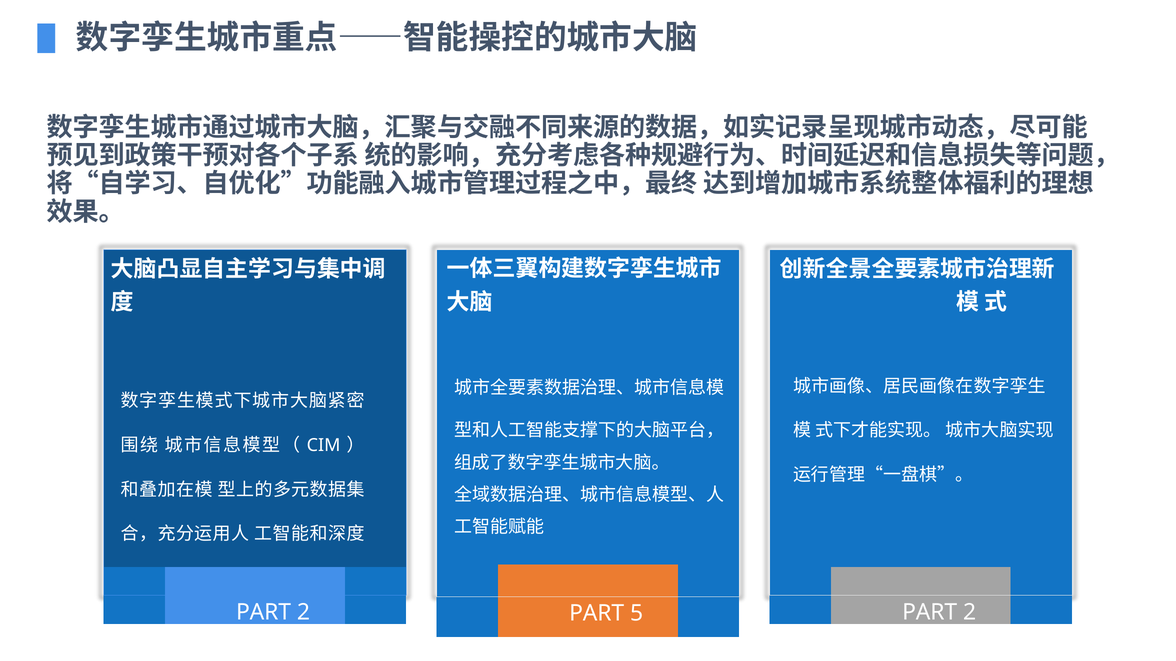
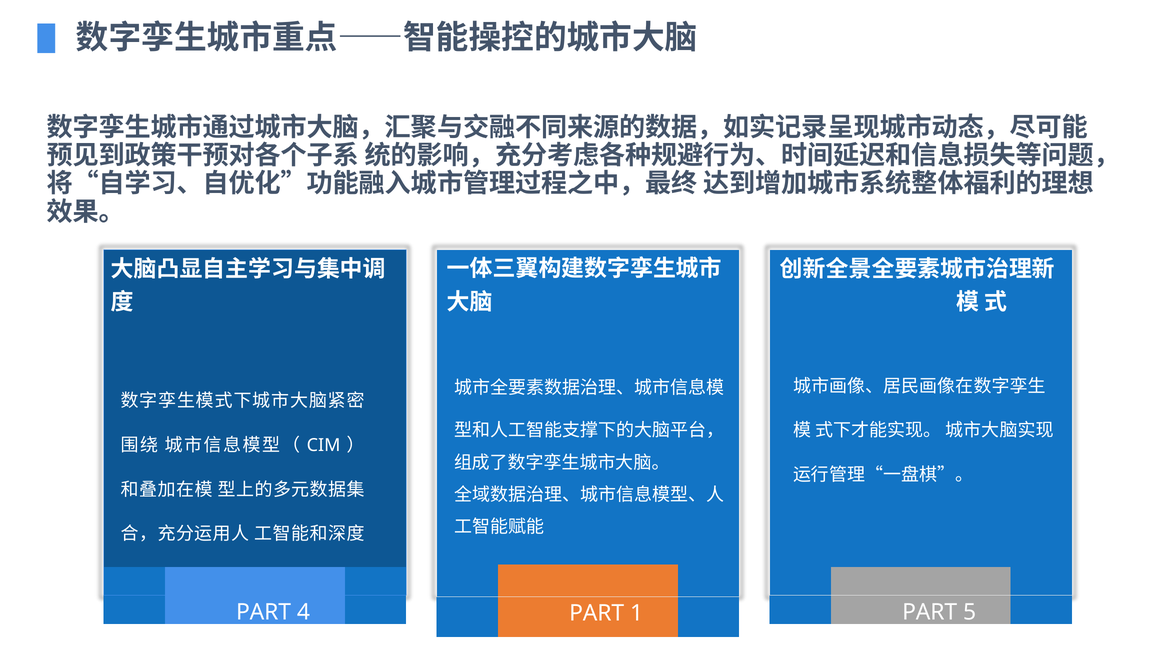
2 at (304, 613): 2 -> 4
2 at (970, 613): 2 -> 5
5: 5 -> 1
